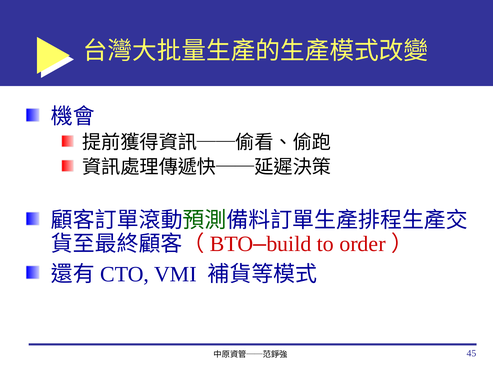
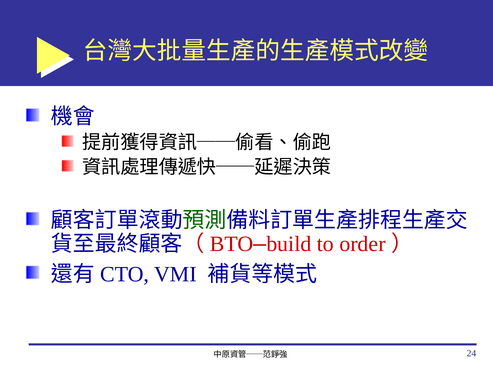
45: 45 -> 24
